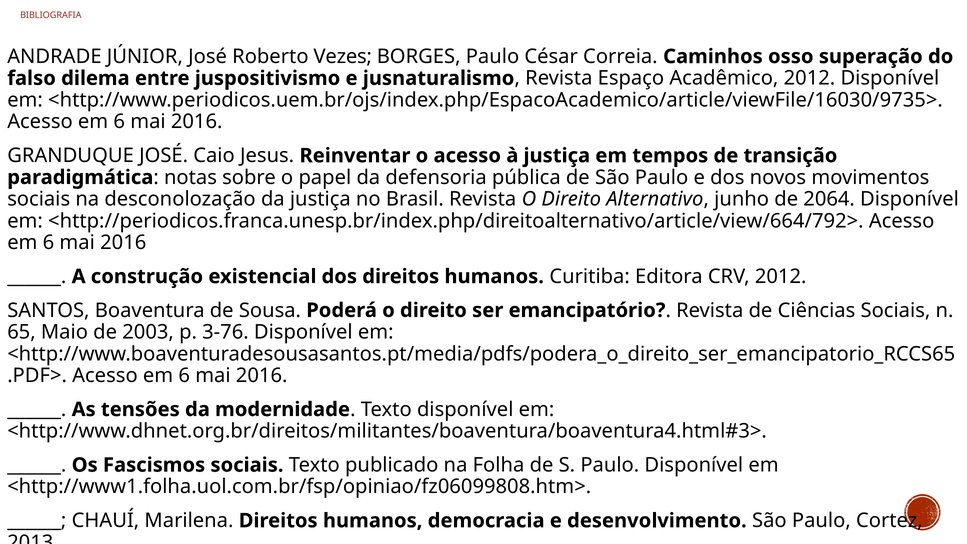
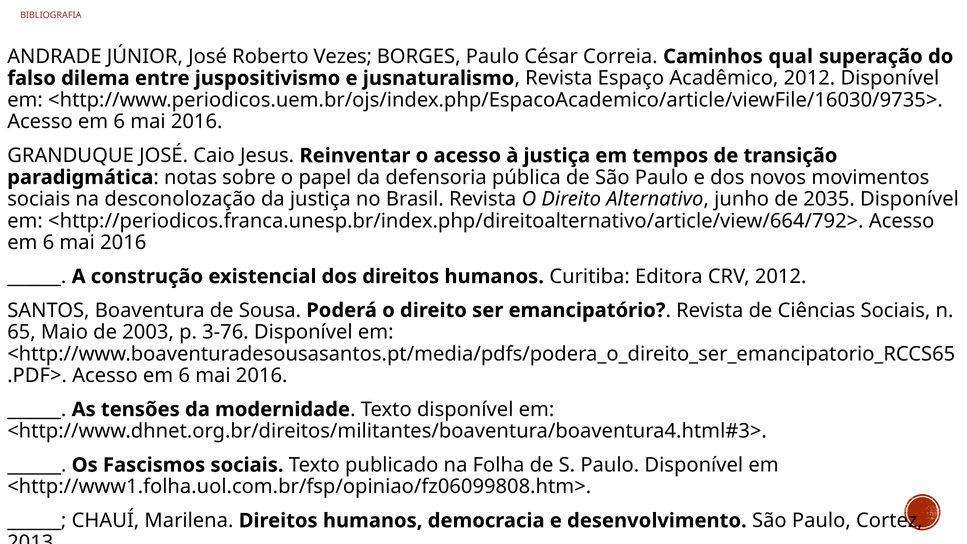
osso: osso -> qual
2064: 2064 -> 2035
